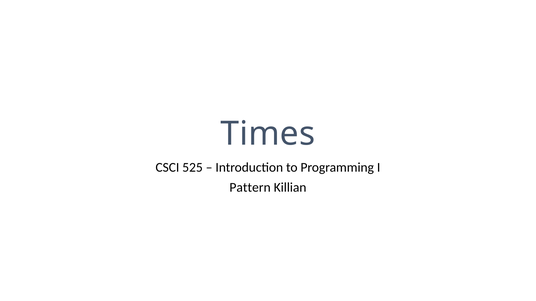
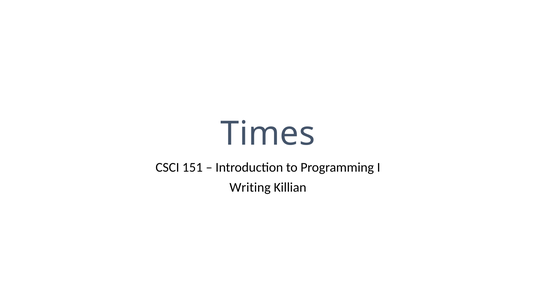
525: 525 -> 151
Pattern: Pattern -> Writing
